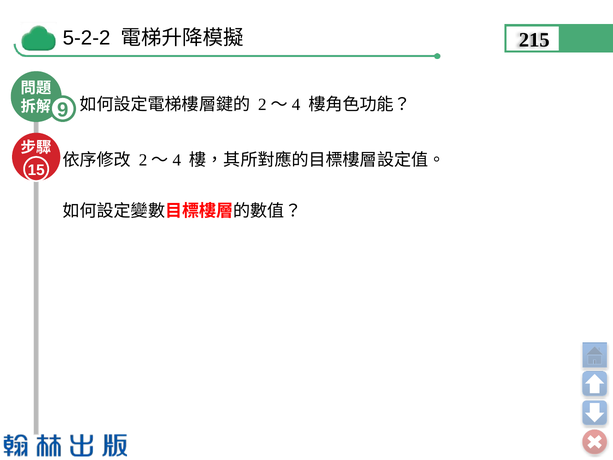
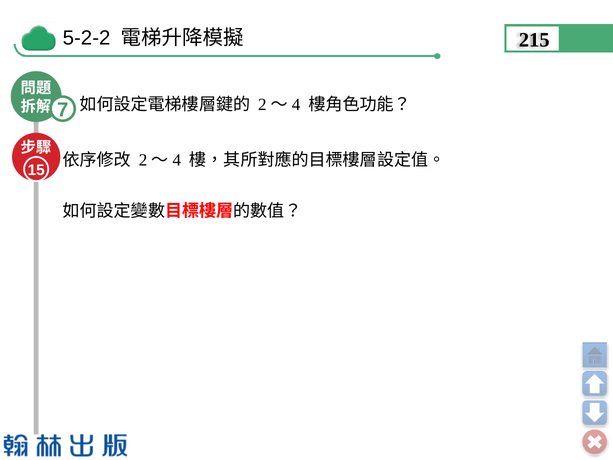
9: 9 -> 7
